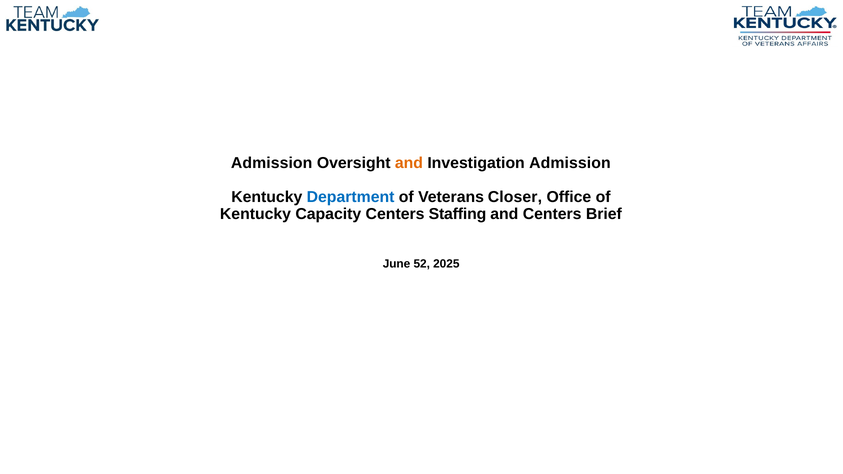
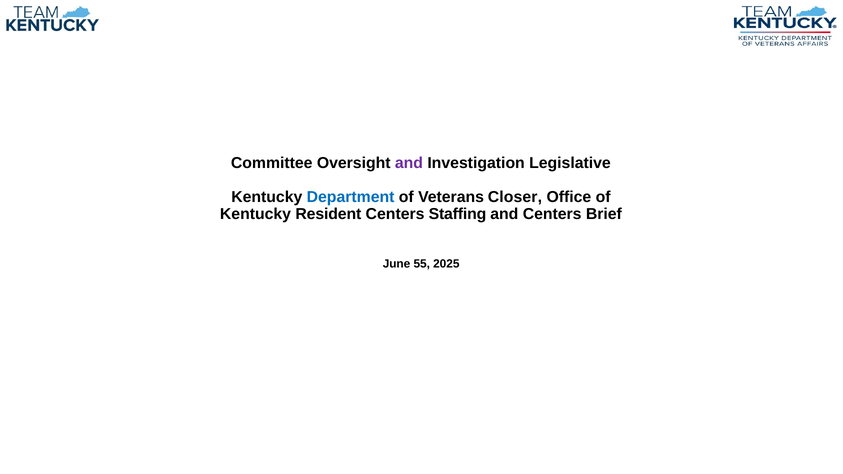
Admission at (272, 163): Admission -> Committee
and at (409, 163) colour: orange -> purple
Investigation Admission: Admission -> Legislative
Capacity: Capacity -> Resident
52: 52 -> 55
